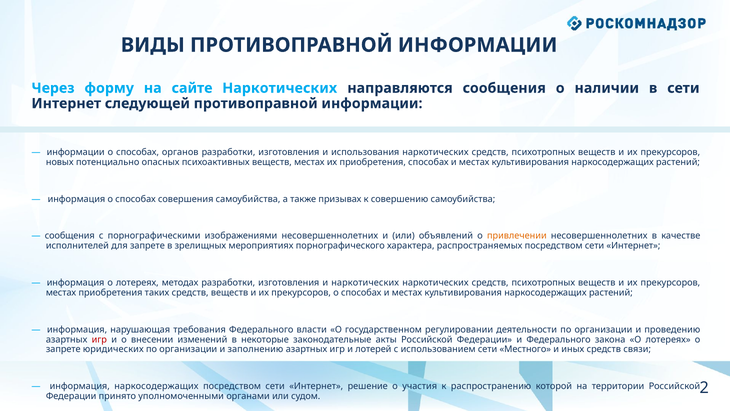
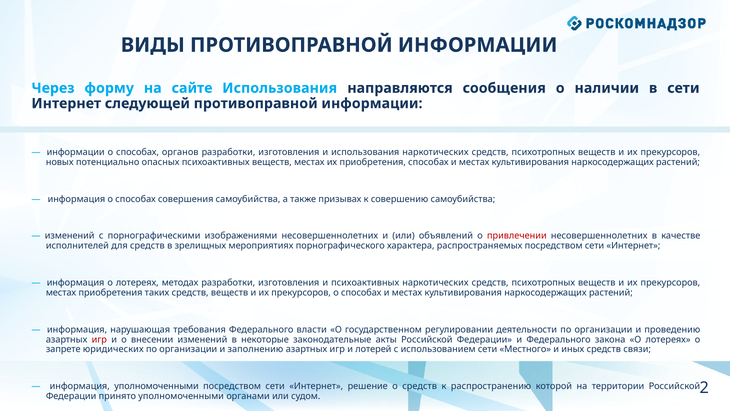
сайте Наркотических: Наркотических -> Использования
сообщения at (70, 236): сообщения -> изменений
привлечении colour: orange -> red
для запрете: запрете -> средств
и наркотических: наркотических -> психоактивных
информация наркосодержащих: наркосодержащих -> уполномоченными
о участия: участия -> средств
